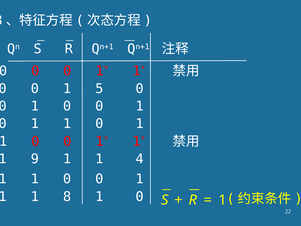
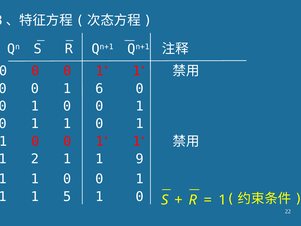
5: 5 -> 6
9: 9 -> 2
4: 4 -> 9
8: 8 -> 5
